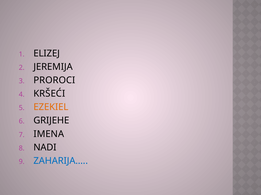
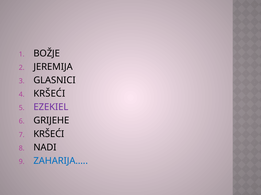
ELIZEJ: ELIZEJ -> BOŽJE
PROROCI: PROROCI -> GLASNICI
EZEKIEL colour: orange -> purple
IMENA at (49, 134): IMENA -> KRŠEĆI
